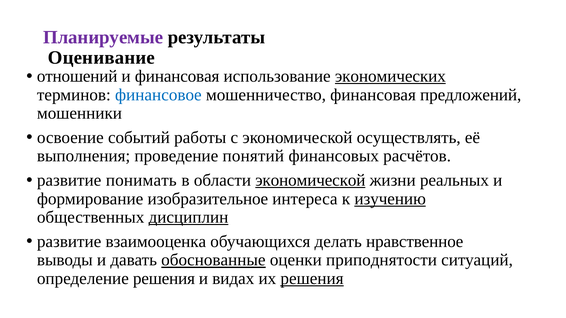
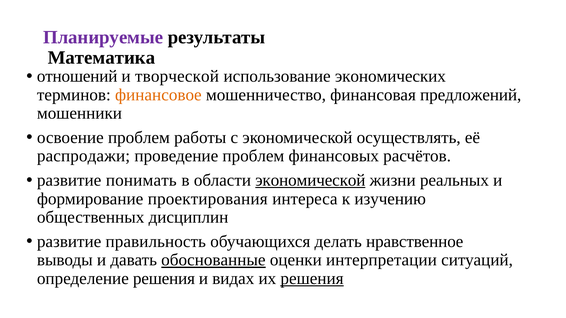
Оценивание: Оценивание -> Математика
и финансовая: финансовая -> творческой
экономических underline: present -> none
финансовое colour: blue -> orange
освоение событий: событий -> проблем
выполнения: выполнения -> распродажи
проведение понятий: понятий -> проблем
изобразительное: изобразительное -> проектирования
изучению underline: present -> none
дисциплин underline: present -> none
взаимооценка: взаимооценка -> правильность
приподнятости: приподнятости -> интерпретации
